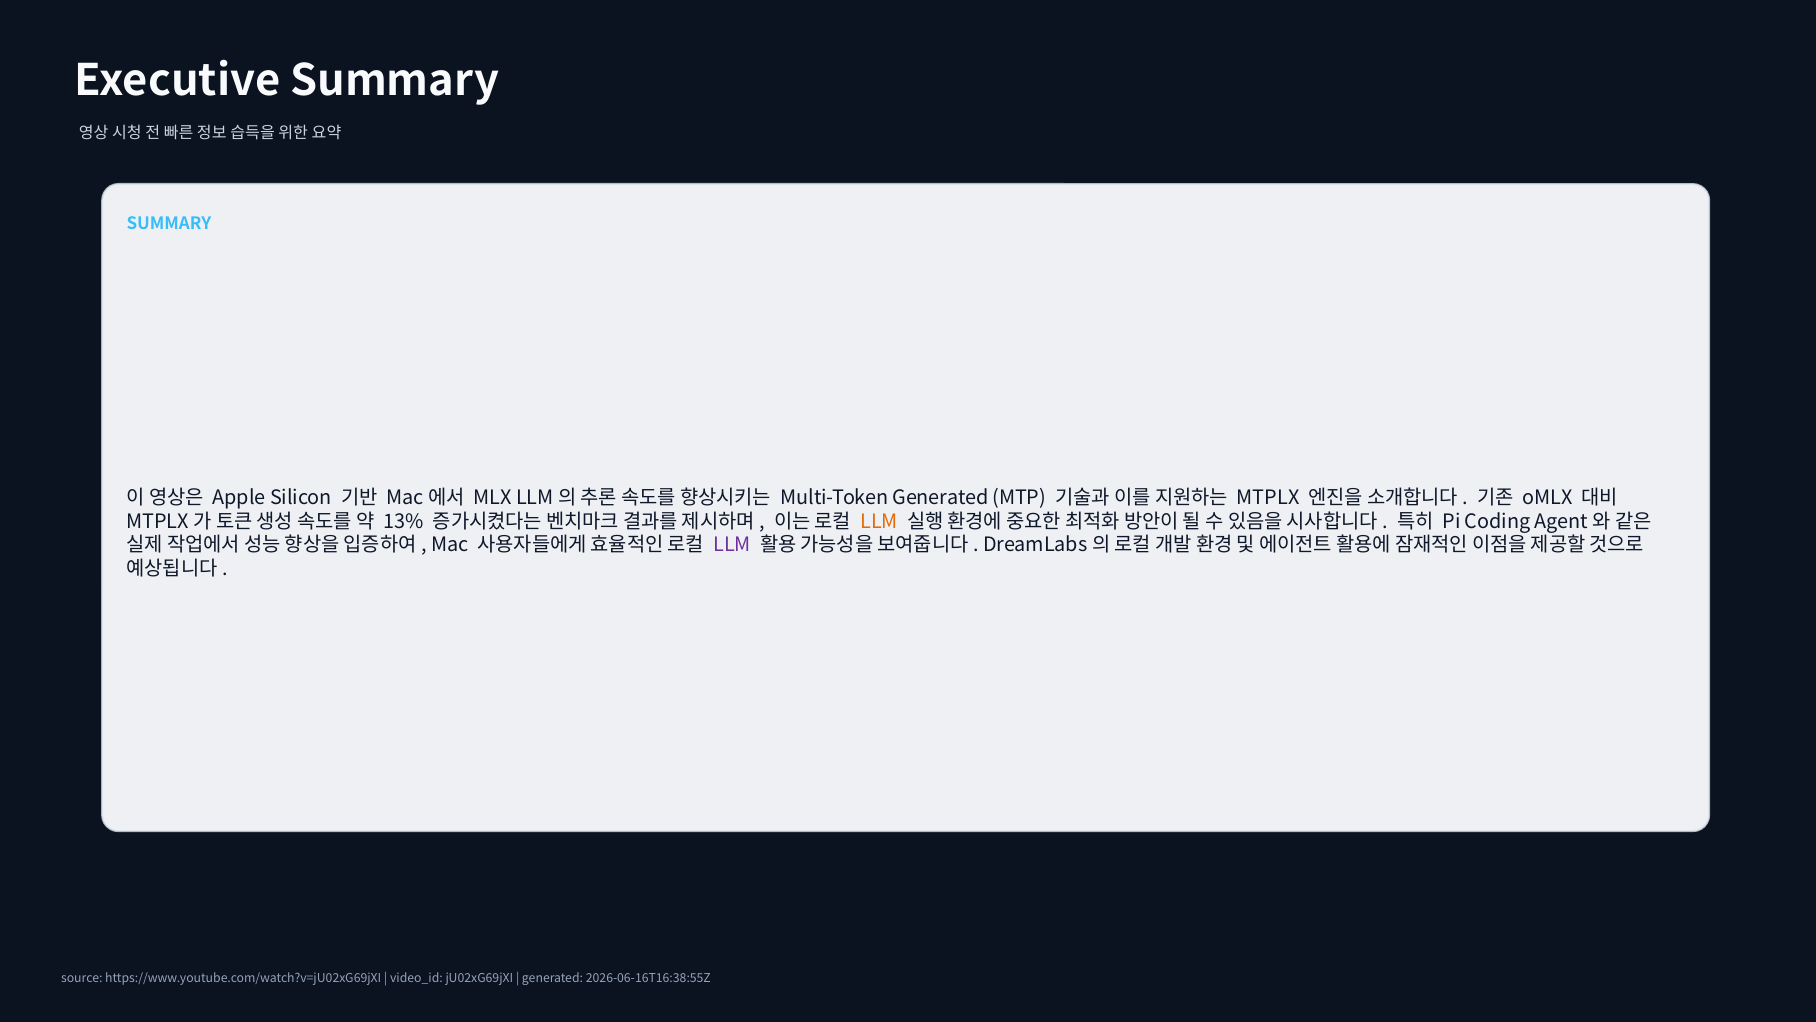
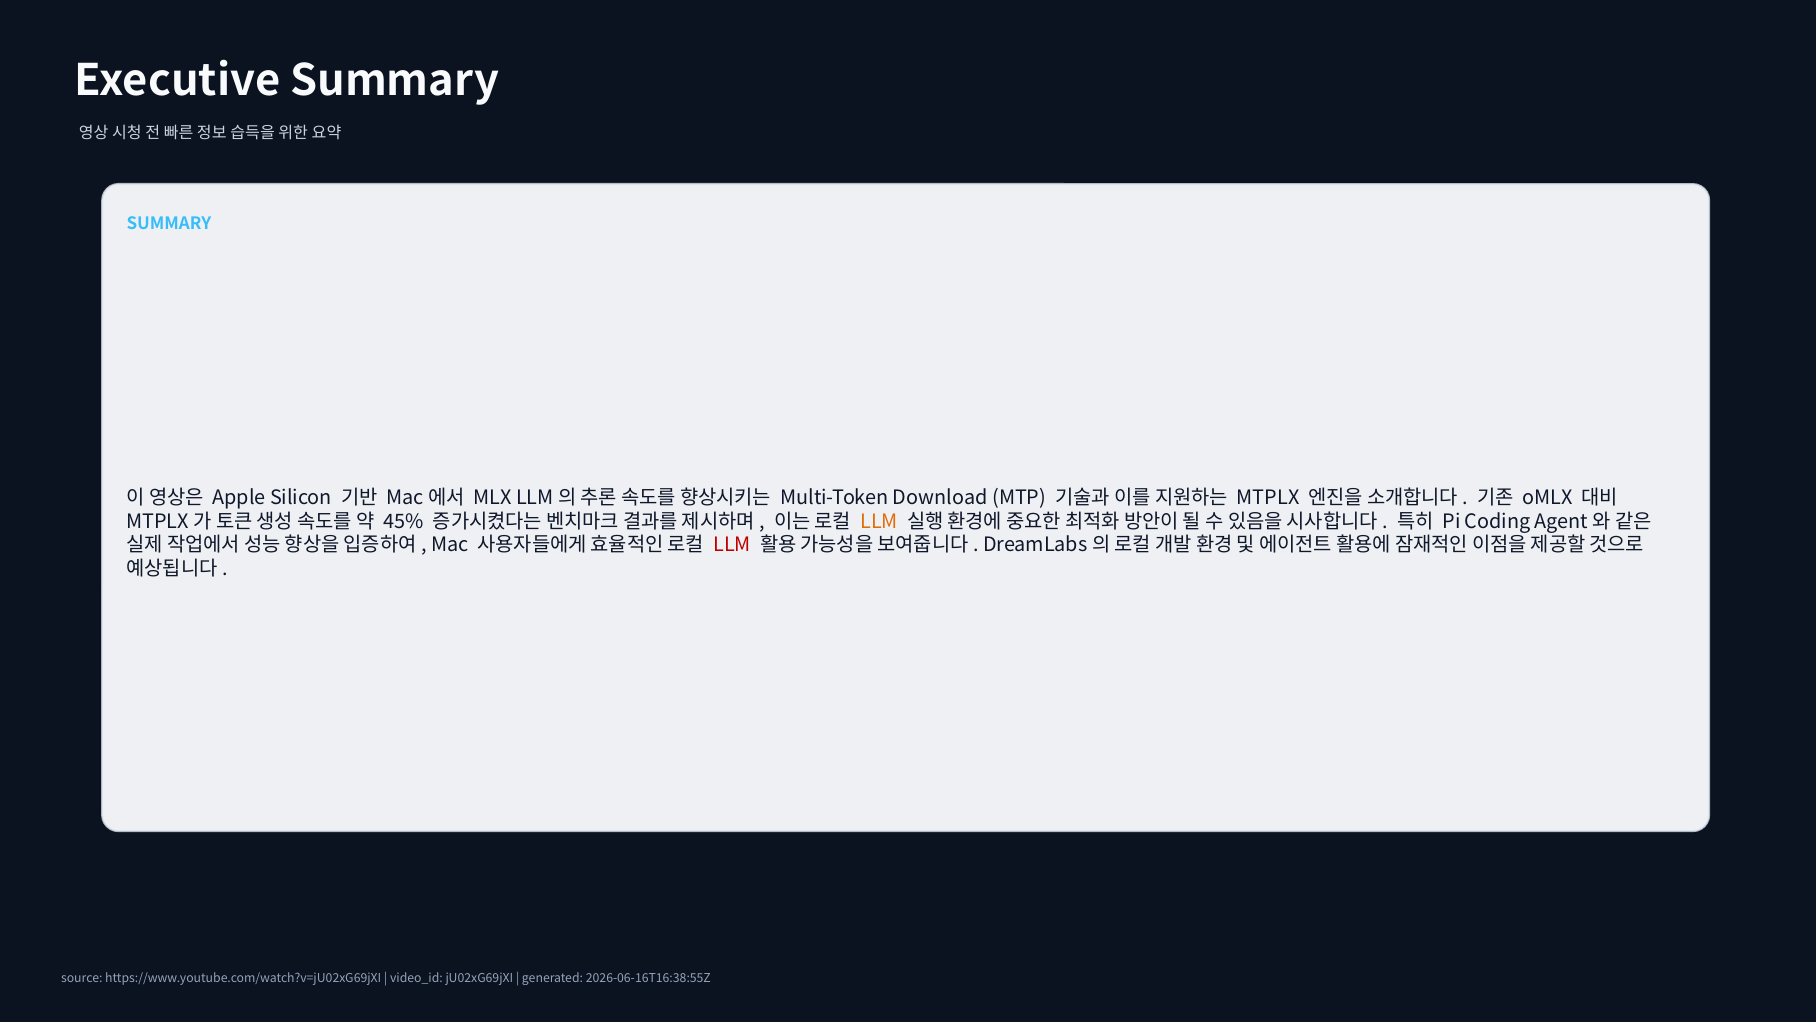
Multi-Token Generated: Generated -> Download
13%: 13% -> 45%
LLM at (732, 545) colour: purple -> red
